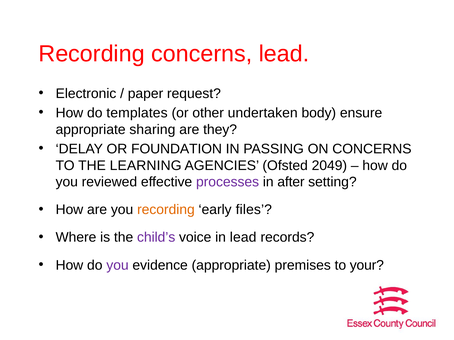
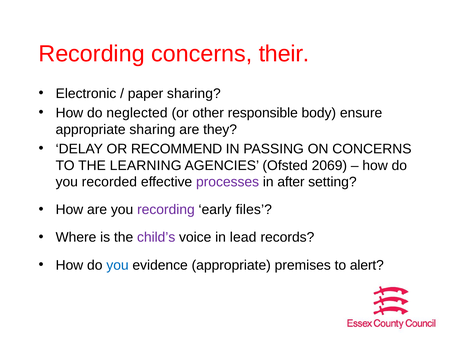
concerns lead: lead -> their
paper request: request -> sharing
templates: templates -> neglected
undertaken: undertaken -> responsible
FOUNDATION: FOUNDATION -> RECOMMEND
2049: 2049 -> 2069
reviewed: reviewed -> recorded
recording at (166, 210) colour: orange -> purple
you at (117, 265) colour: purple -> blue
your: your -> alert
